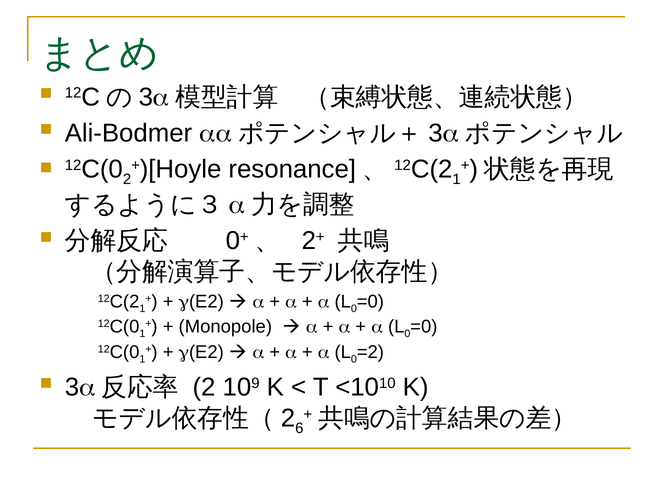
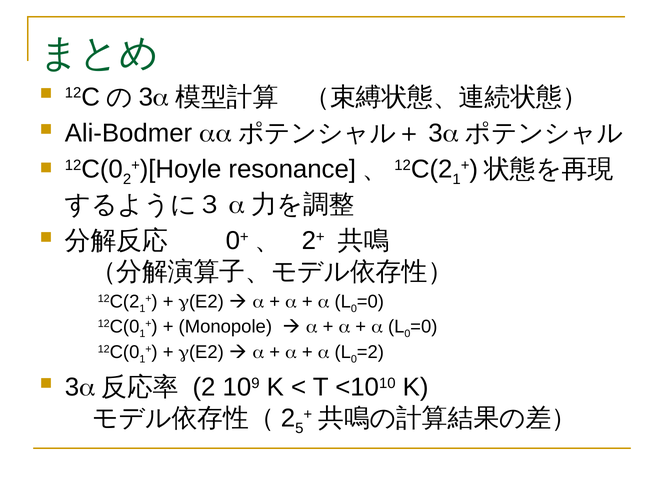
6: 6 -> 5
